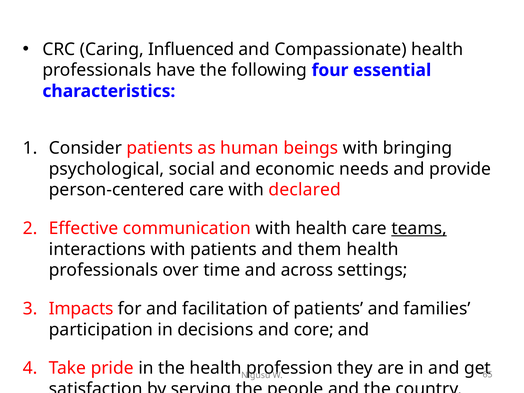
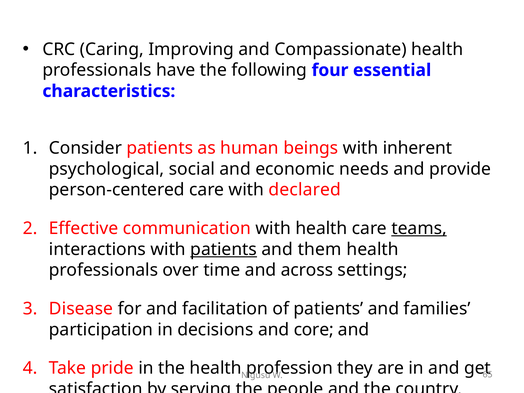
Influenced: Influenced -> Improving
bringing: bringing -> inherent
patients at (224, 249) underline: none -> present
Impacts: Impacts -> Disease
